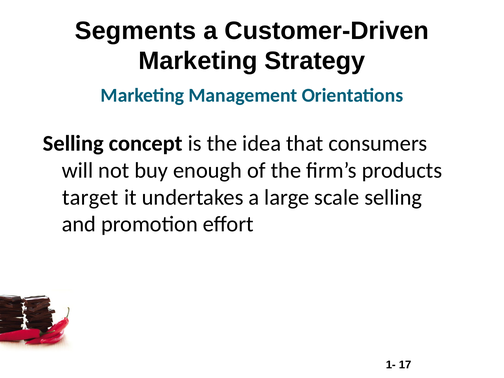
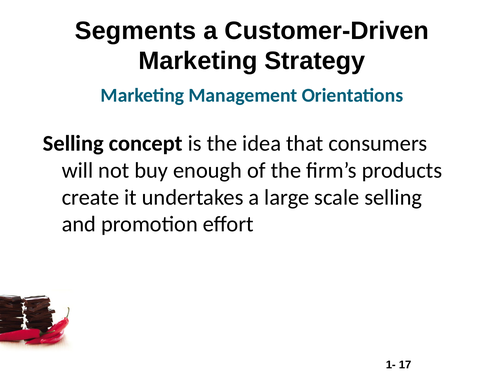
target: target -> create
